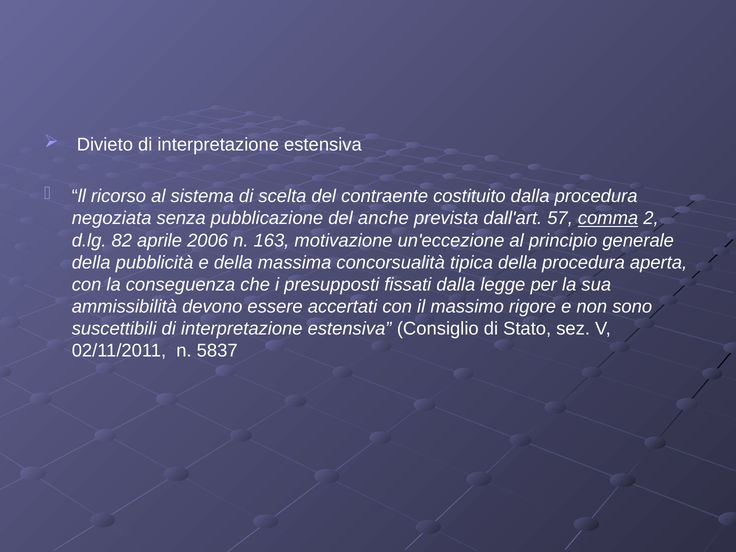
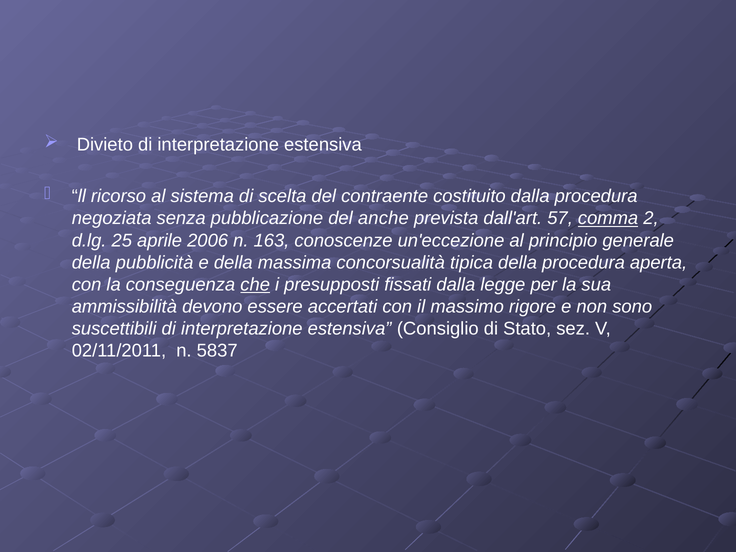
82: 82 -> 25
motivazione: motivazione -> conoscenze
che underline: none -> present
